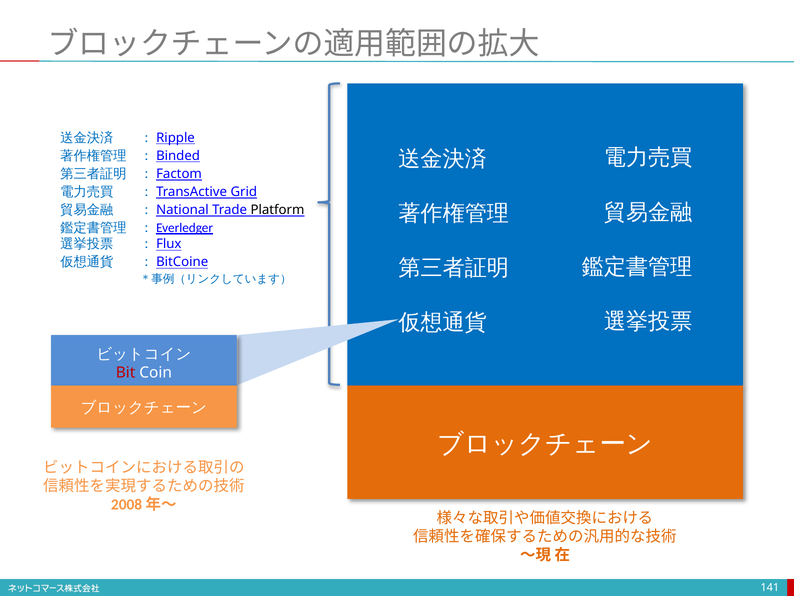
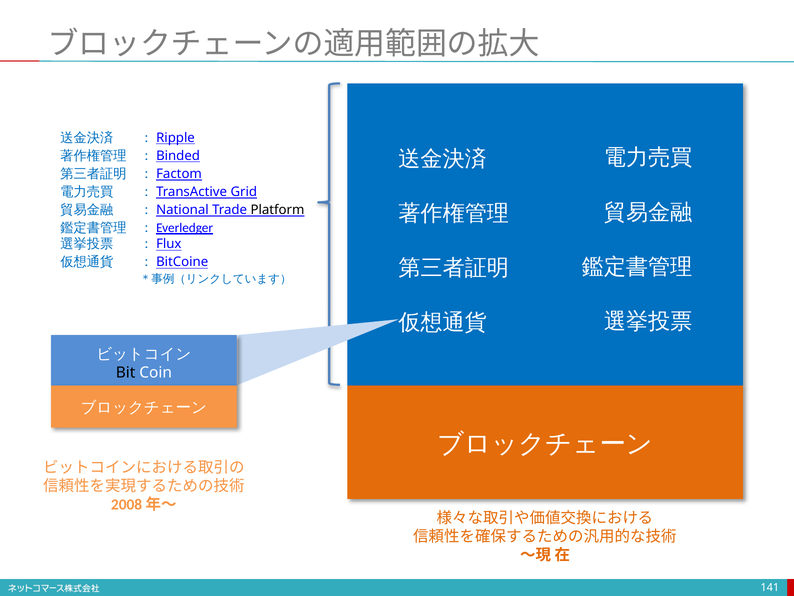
Bit colour: red -> black
